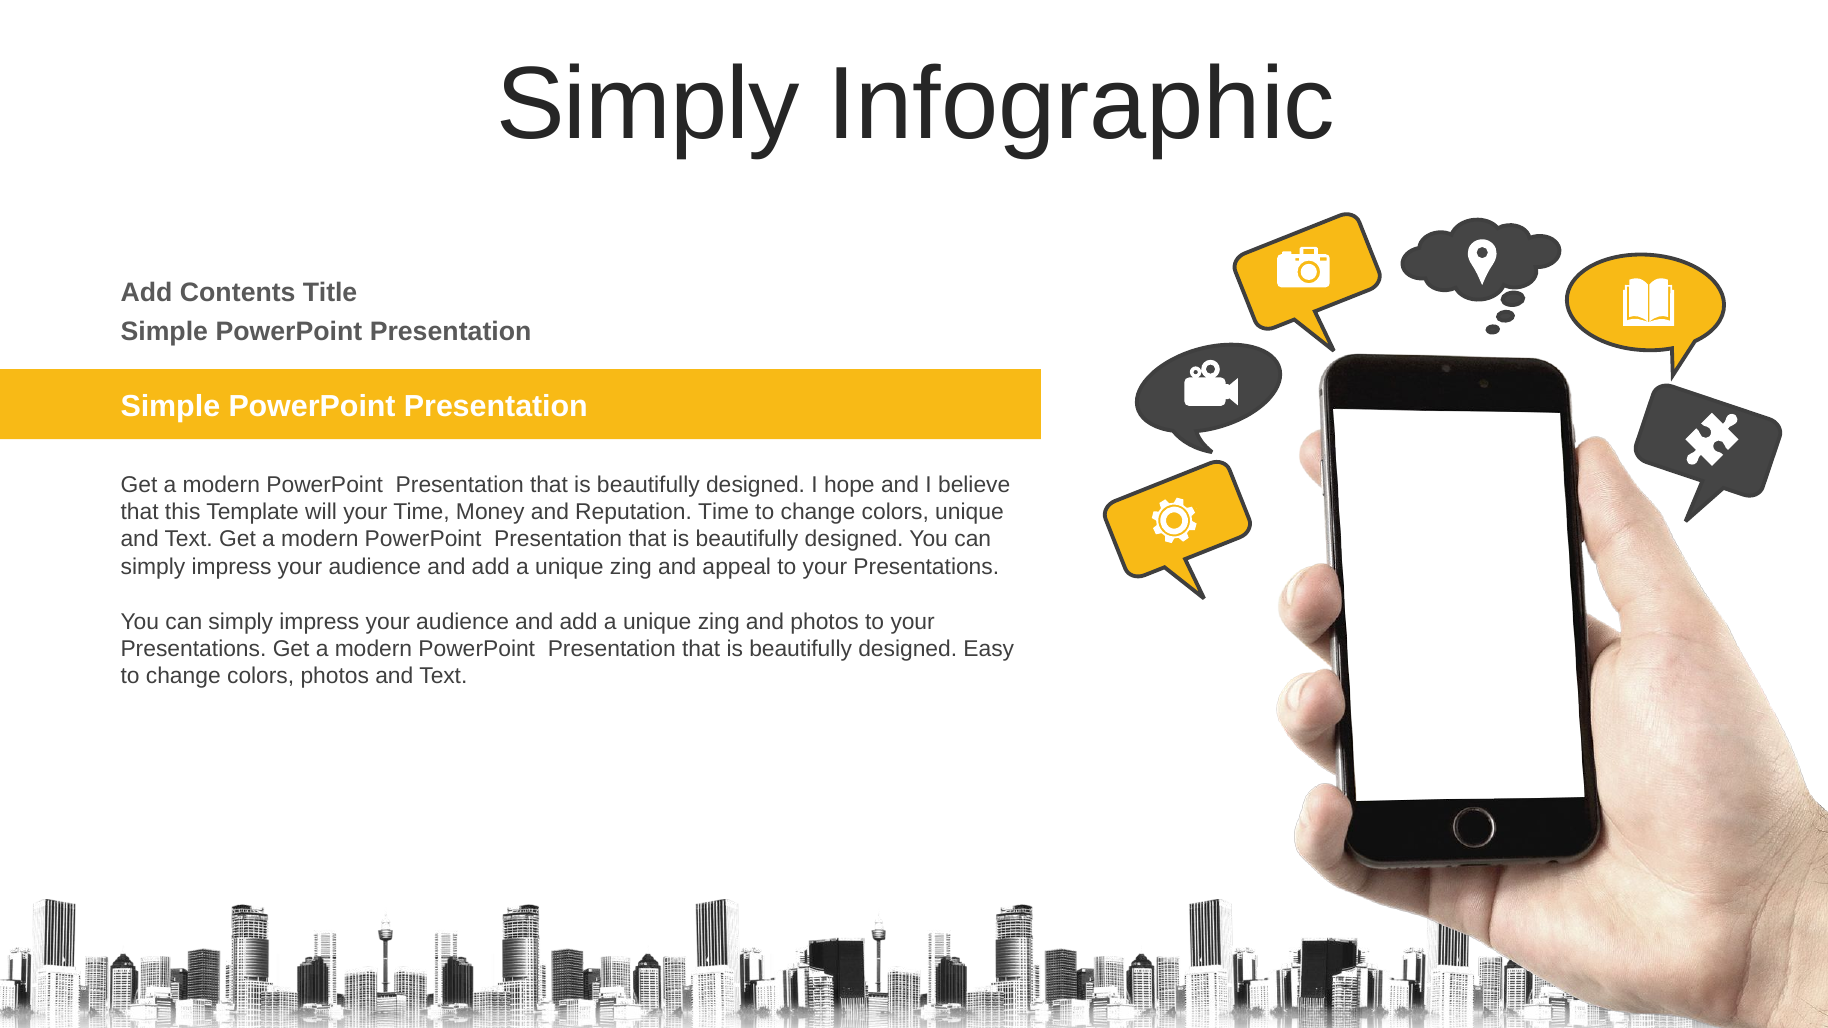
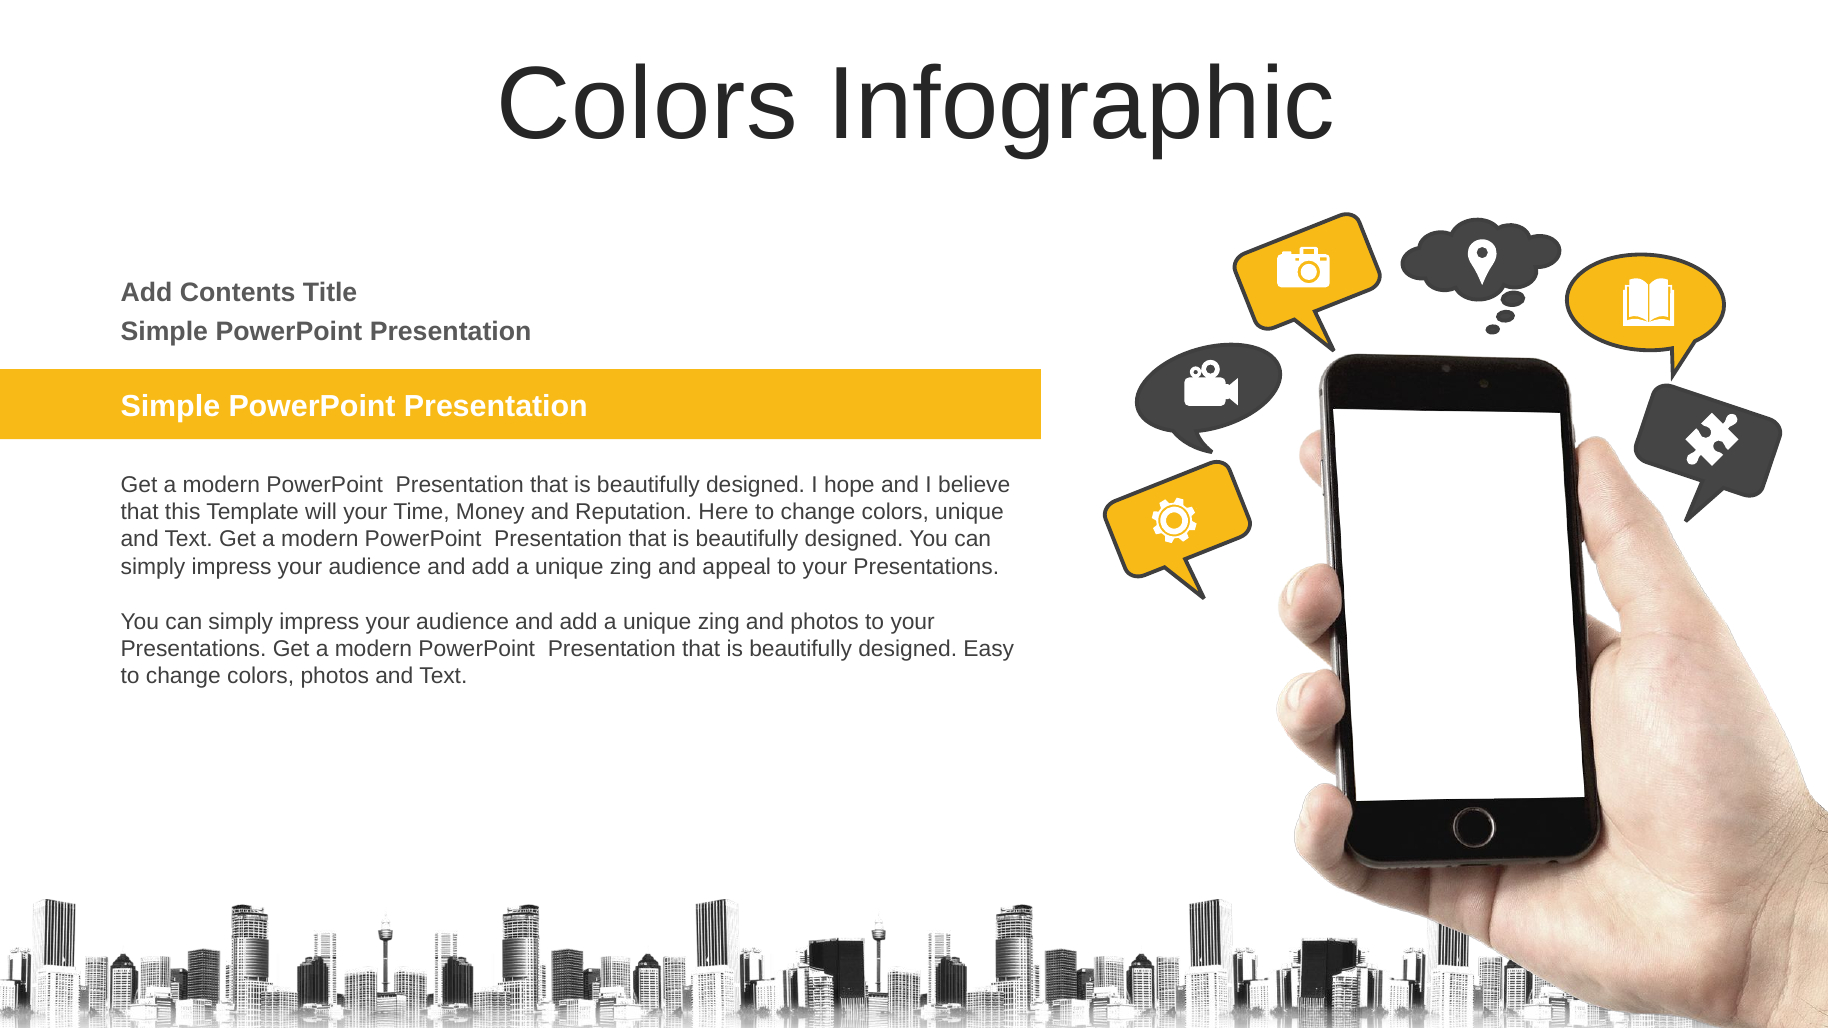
Simply at (648, 105): Simply -> Colors
Reputation Time: Time -> Here
